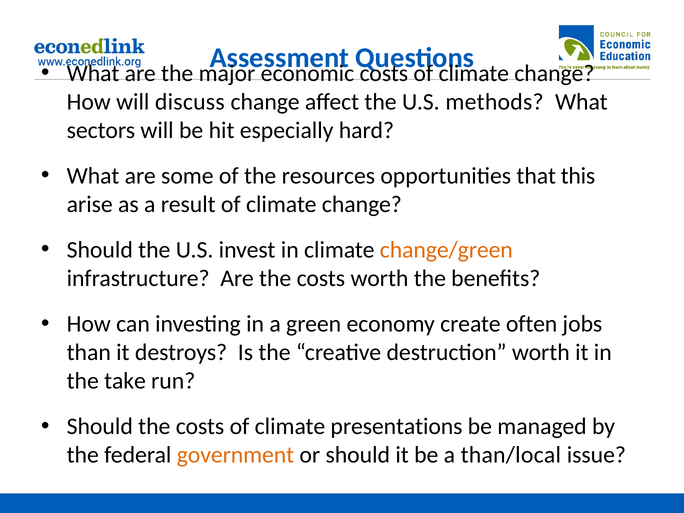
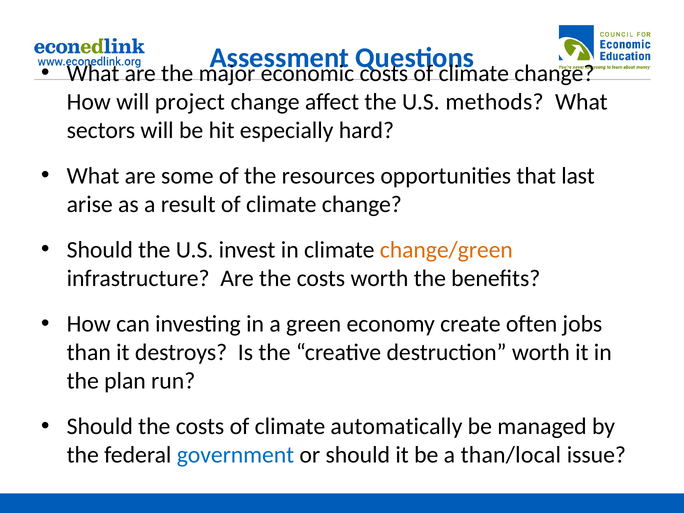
discuss: discuss -> project
this: this -> last
take: take -> plan
presentations: presentations -> automatically
government colour: orange -> blue
